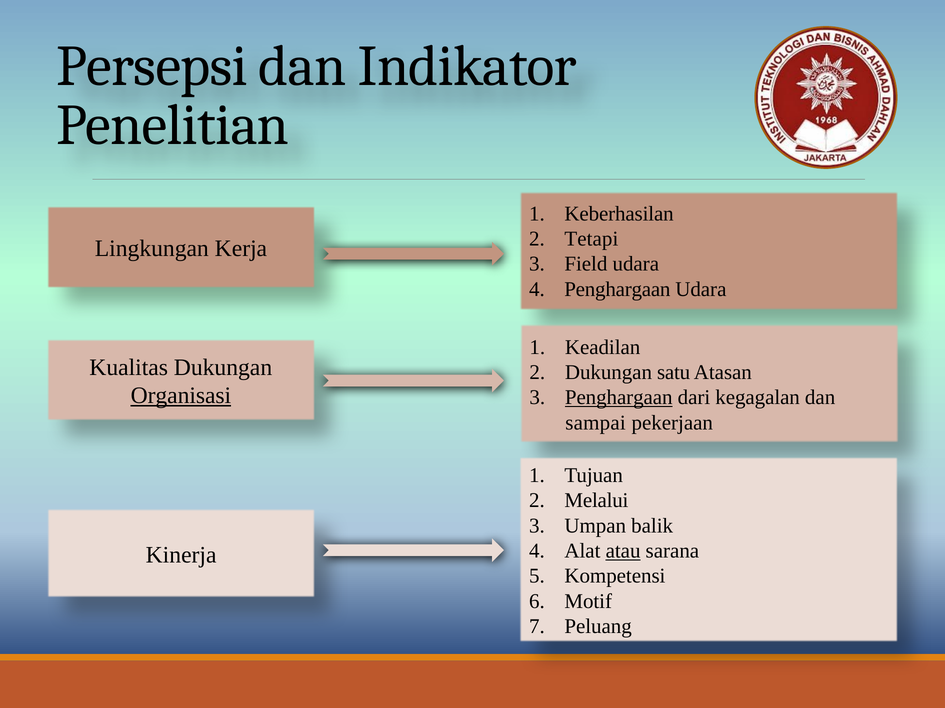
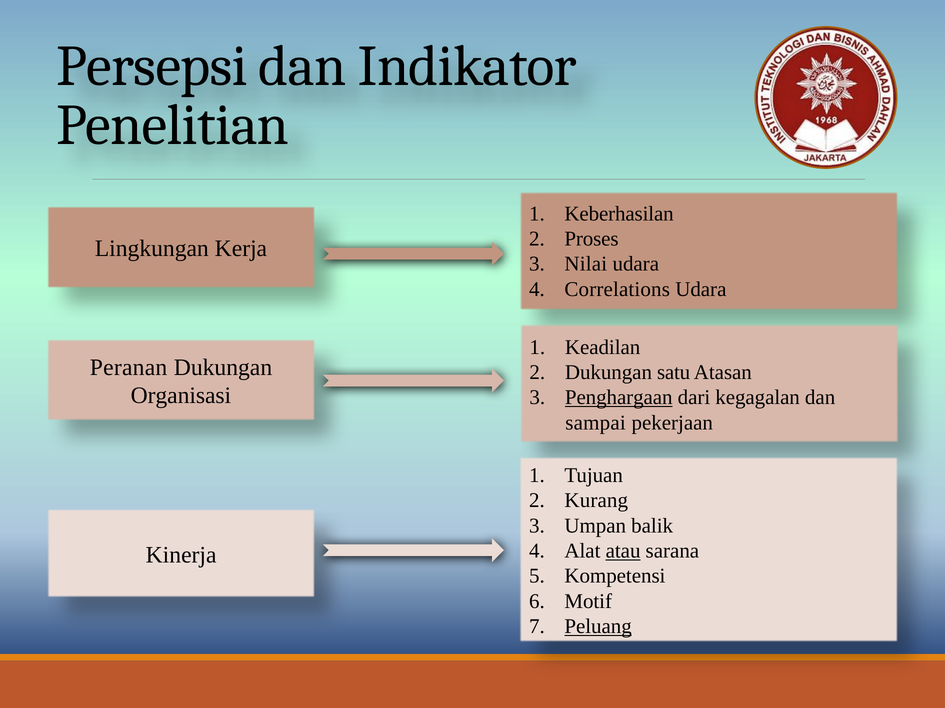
Tetapi: Tetapi -> Proses
Field: Field -> Nilai
Penghargaan at (617, 289): Penghargaan -> Correlations
Kualitas: Kualitas -> Peranan
Organisasi underline: present -> none
Melalui: Melalui -> Kurang
Peluang underline: none -> present
